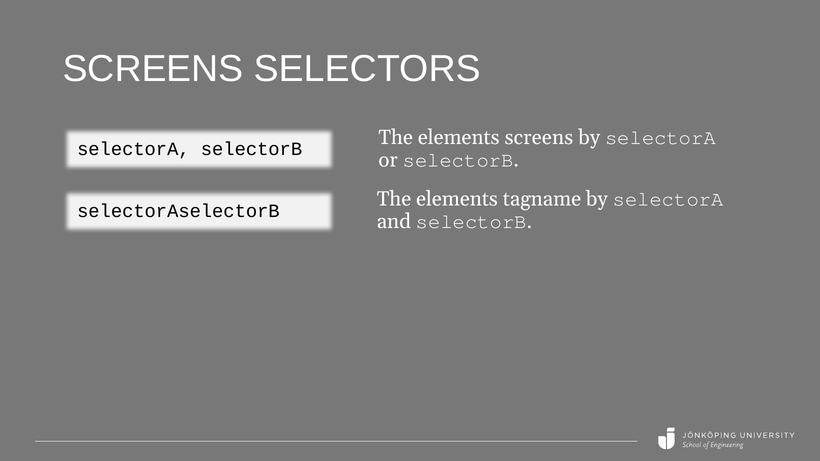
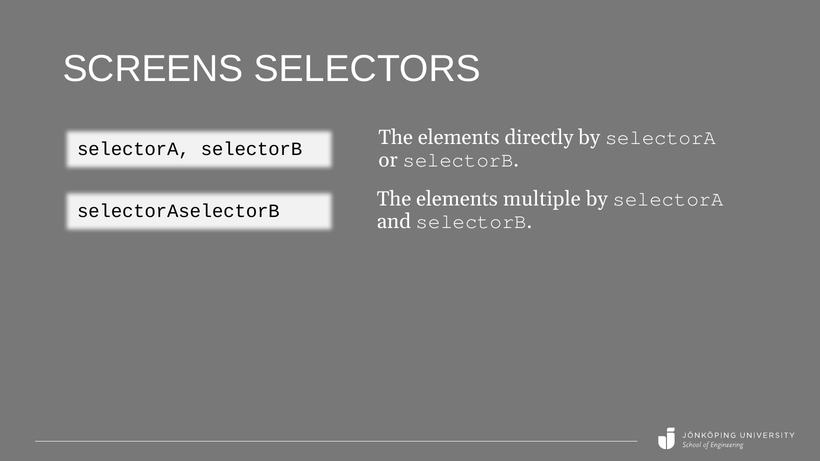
elements screens: screens -> directly
tagname: tagname -> multiple
